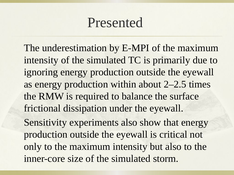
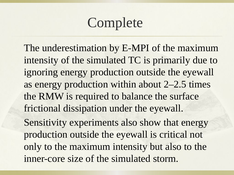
Presented: Presented -> Complete
